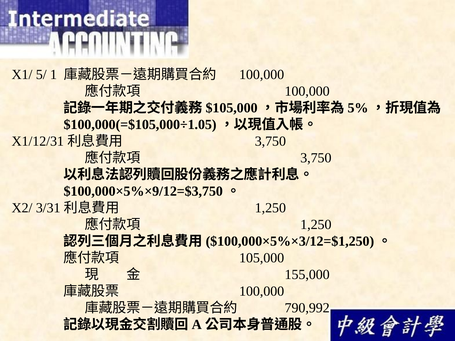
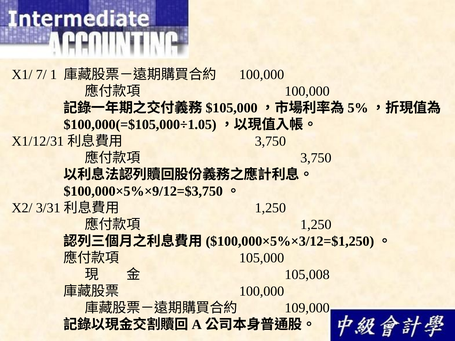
5/: 5/ -> 7/
155,000: 155,000 -> 105,008
790,992: 790,992 -> 109,000
